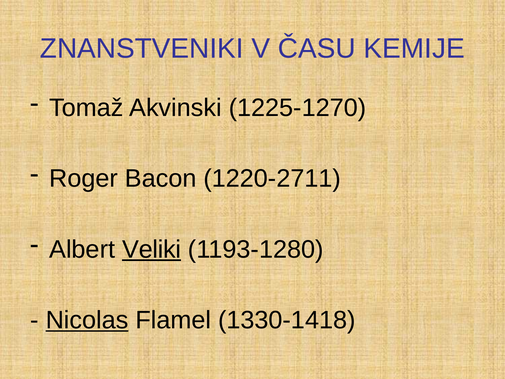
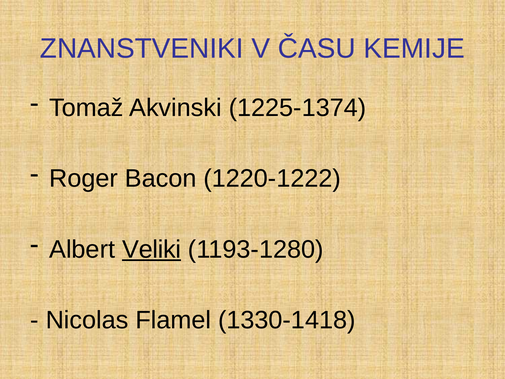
1225-1270: 1225-1270 -> 1225-1374
1220-2711: 1220-2711 -> 1220-1222
Nicolas underline: present -> none
